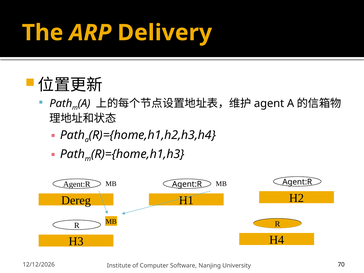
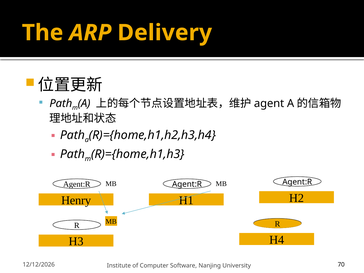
Dereg: Dereg -> Henry
